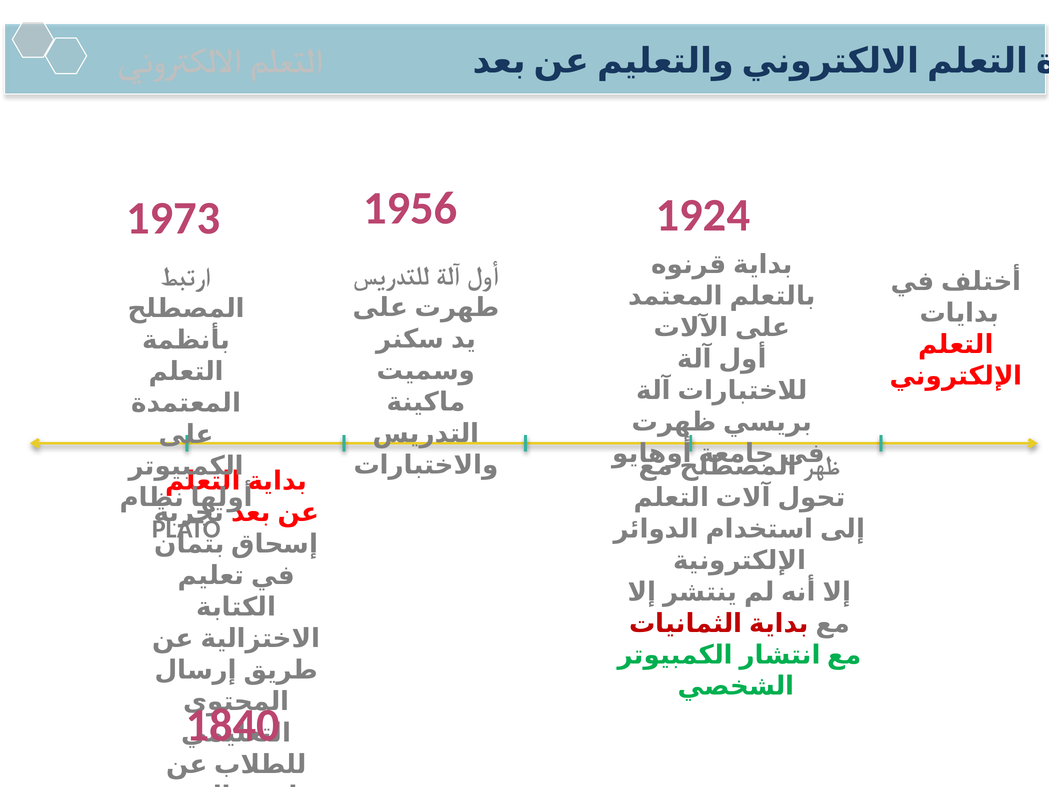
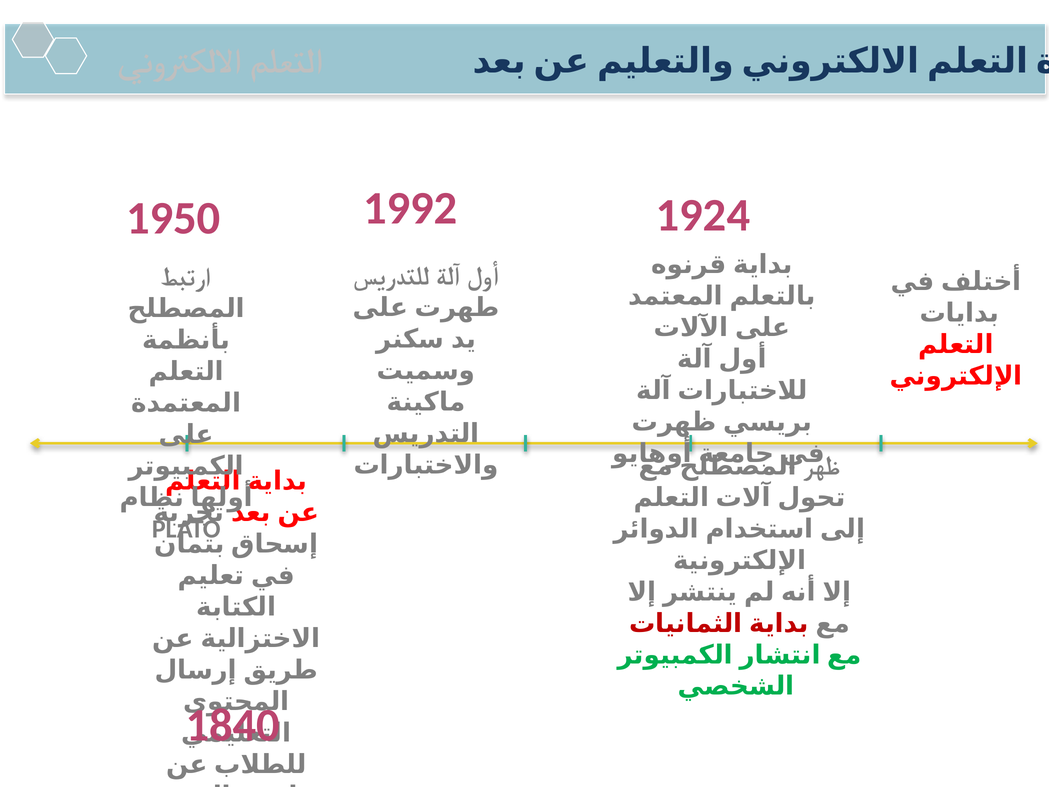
1956: 1956 -> 1992
1973: 1973 -> 1950
